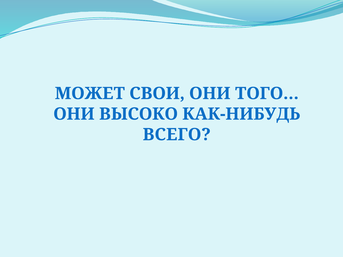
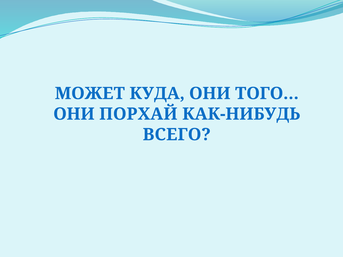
СВОИ: СВОИ -> КУДА
ВЫСОКО: ВЫСОКО -> ПОРХАЙ
